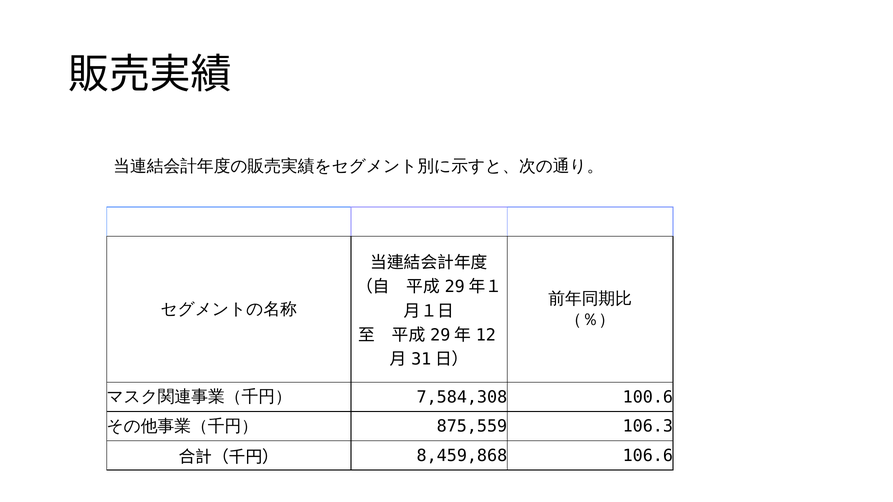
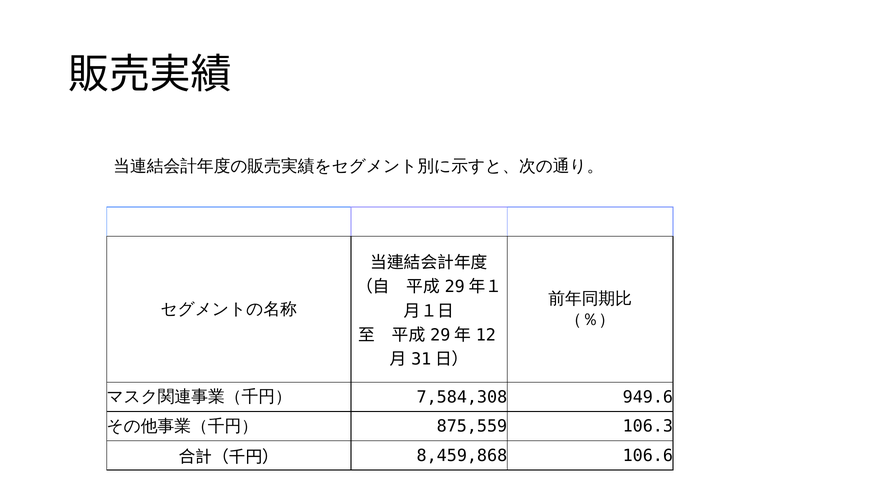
100.6: 100.6 -> 949.6
